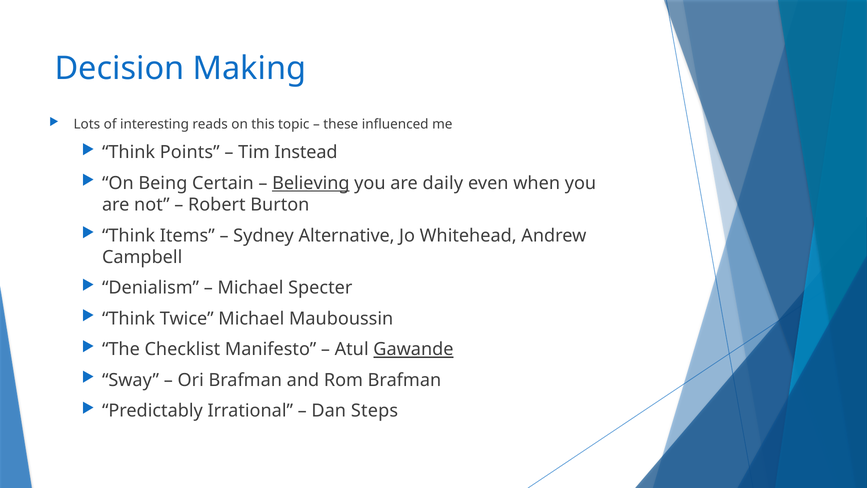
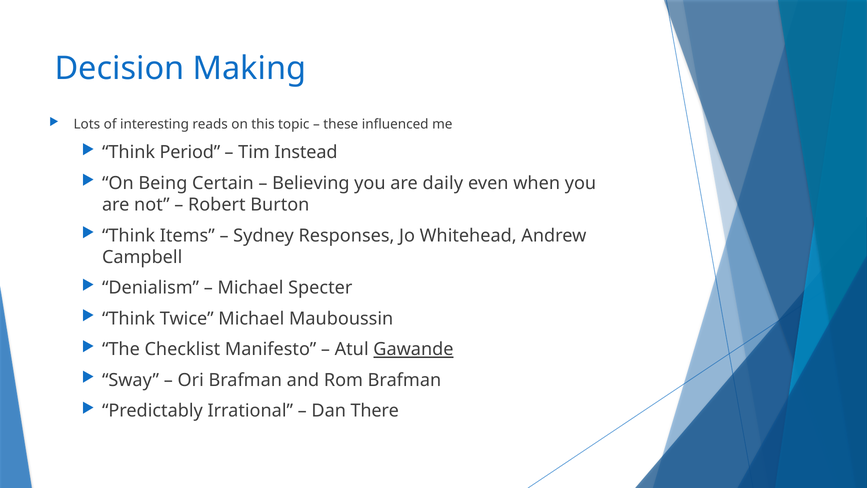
Points: Points -> Period
Believing underline: present -> none
Alternative: Alternative -> Responses
Steps: Steps -> There
